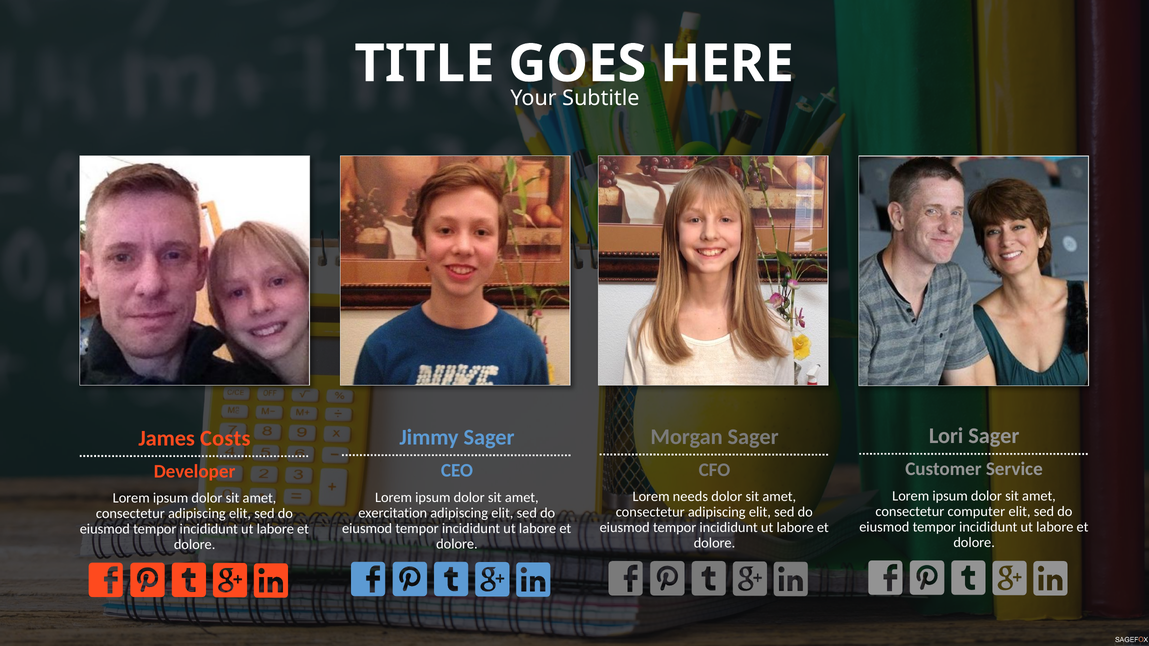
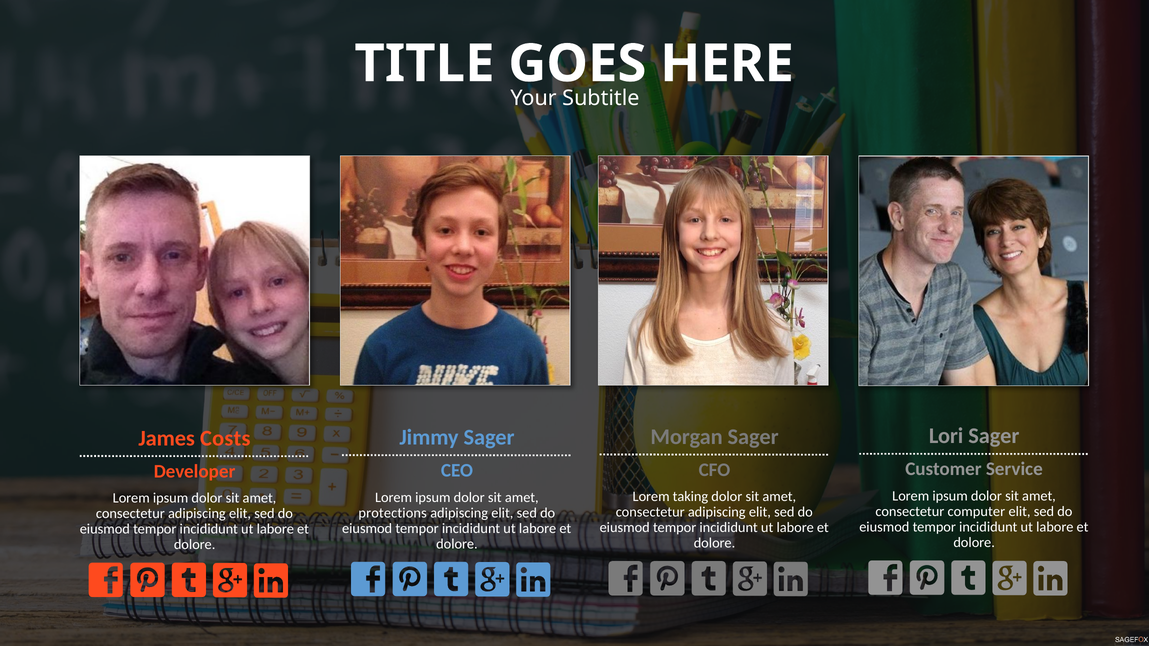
needs: needs -> taking
exercitation: exercitation -> protections
